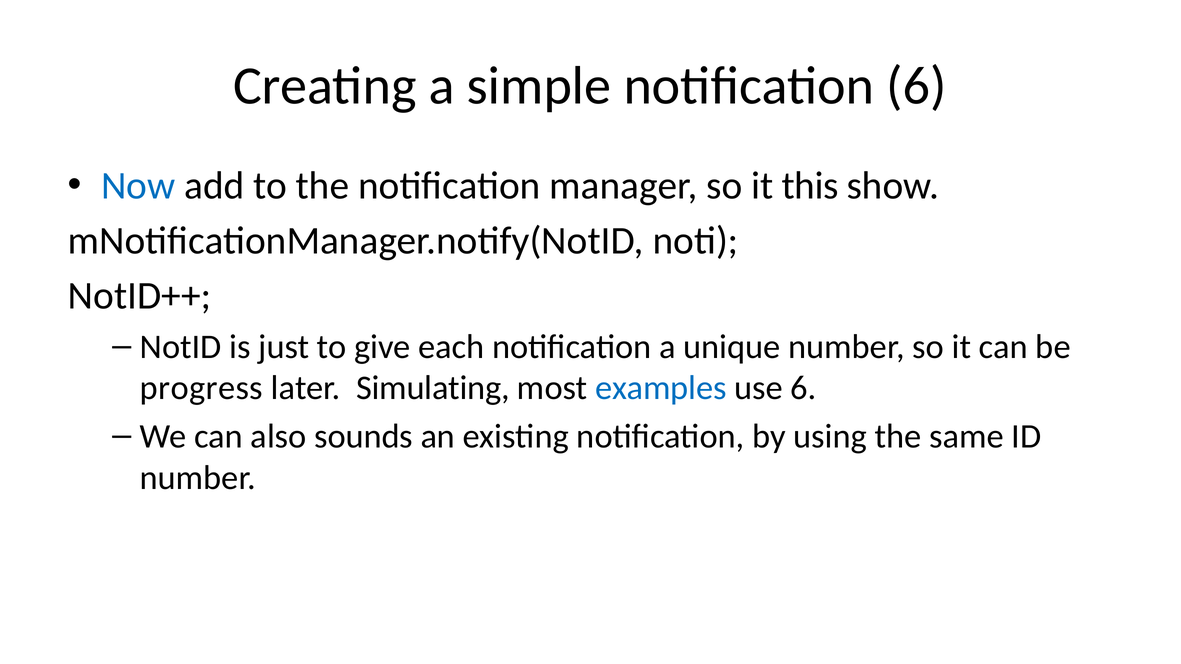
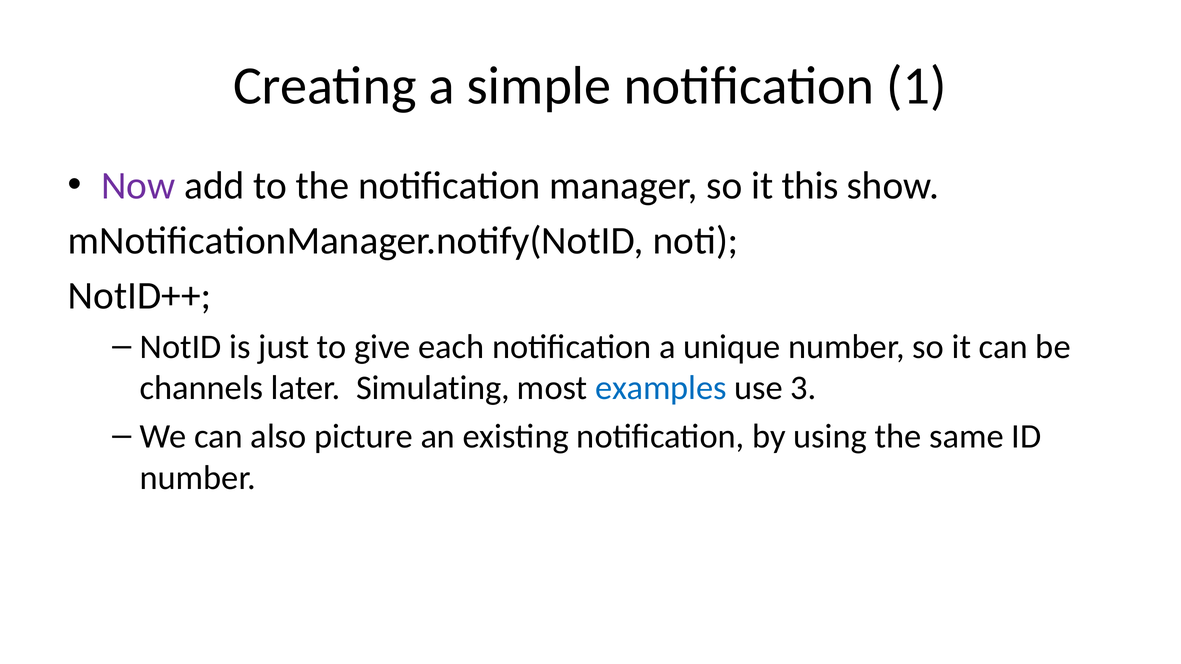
notification 6: 6 -> 1
Now colour: blue -> purple
progress: progress -> channels
use 6: 6 -> 3
sounds: sounds -> picture
